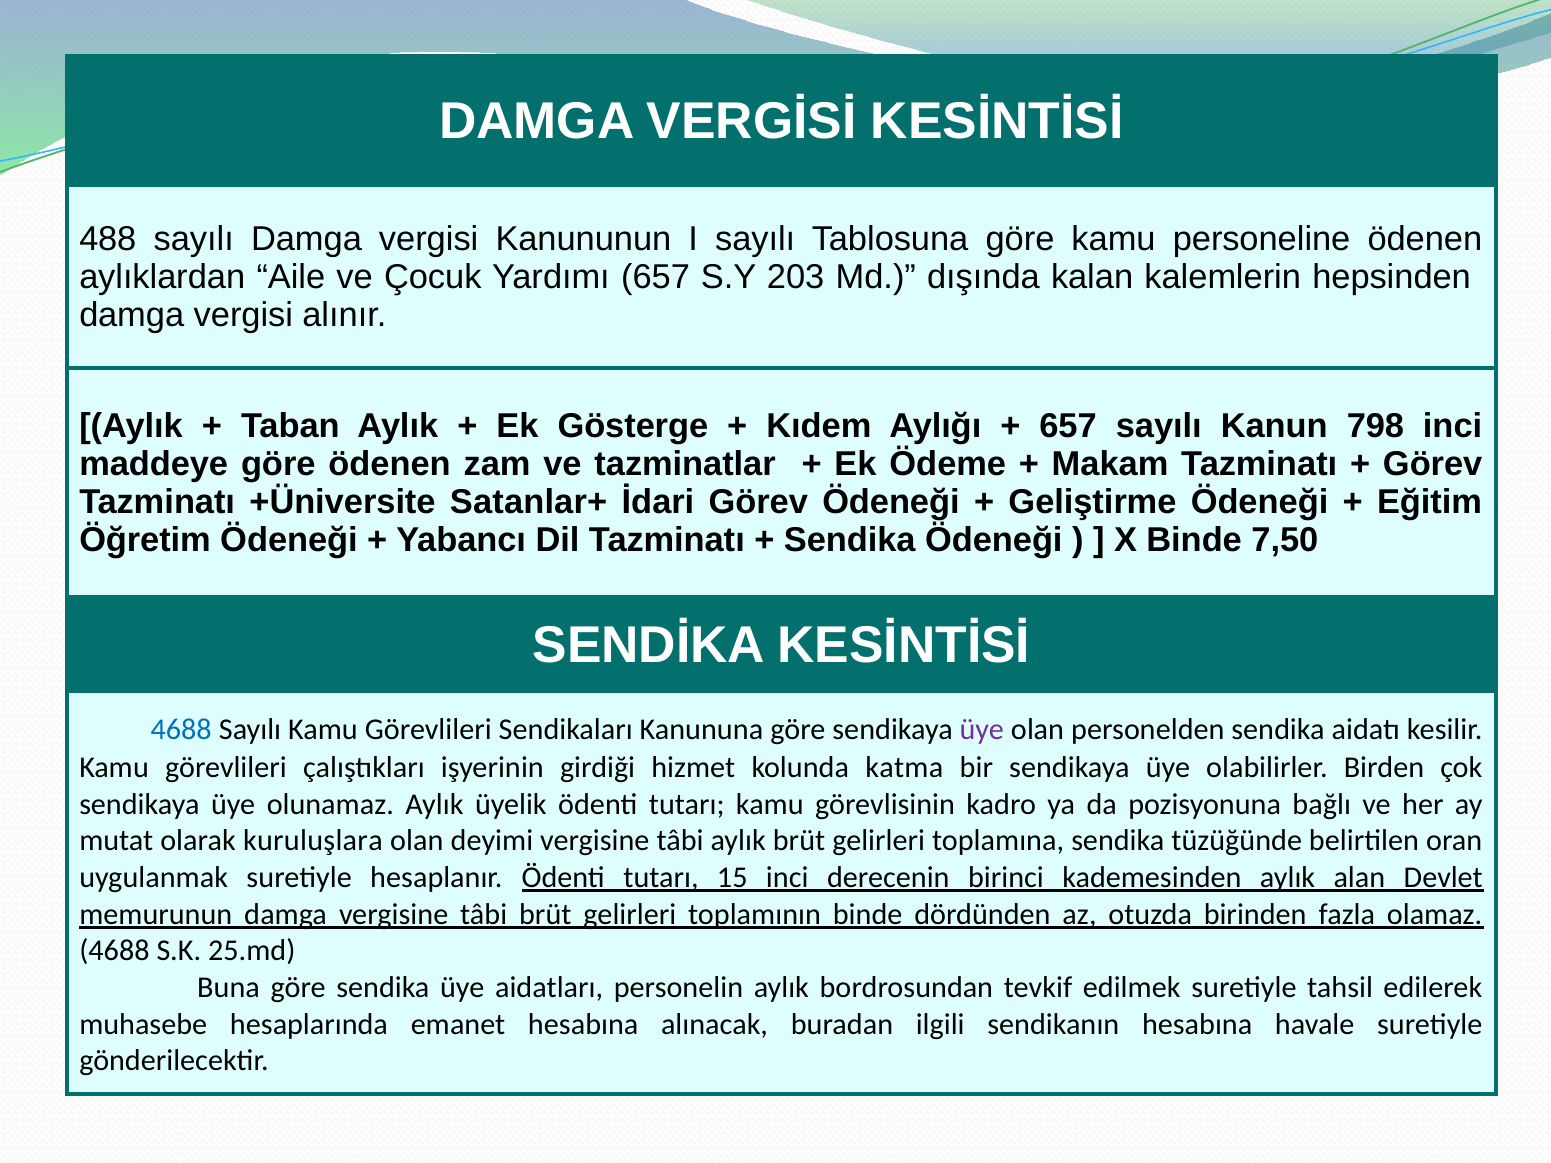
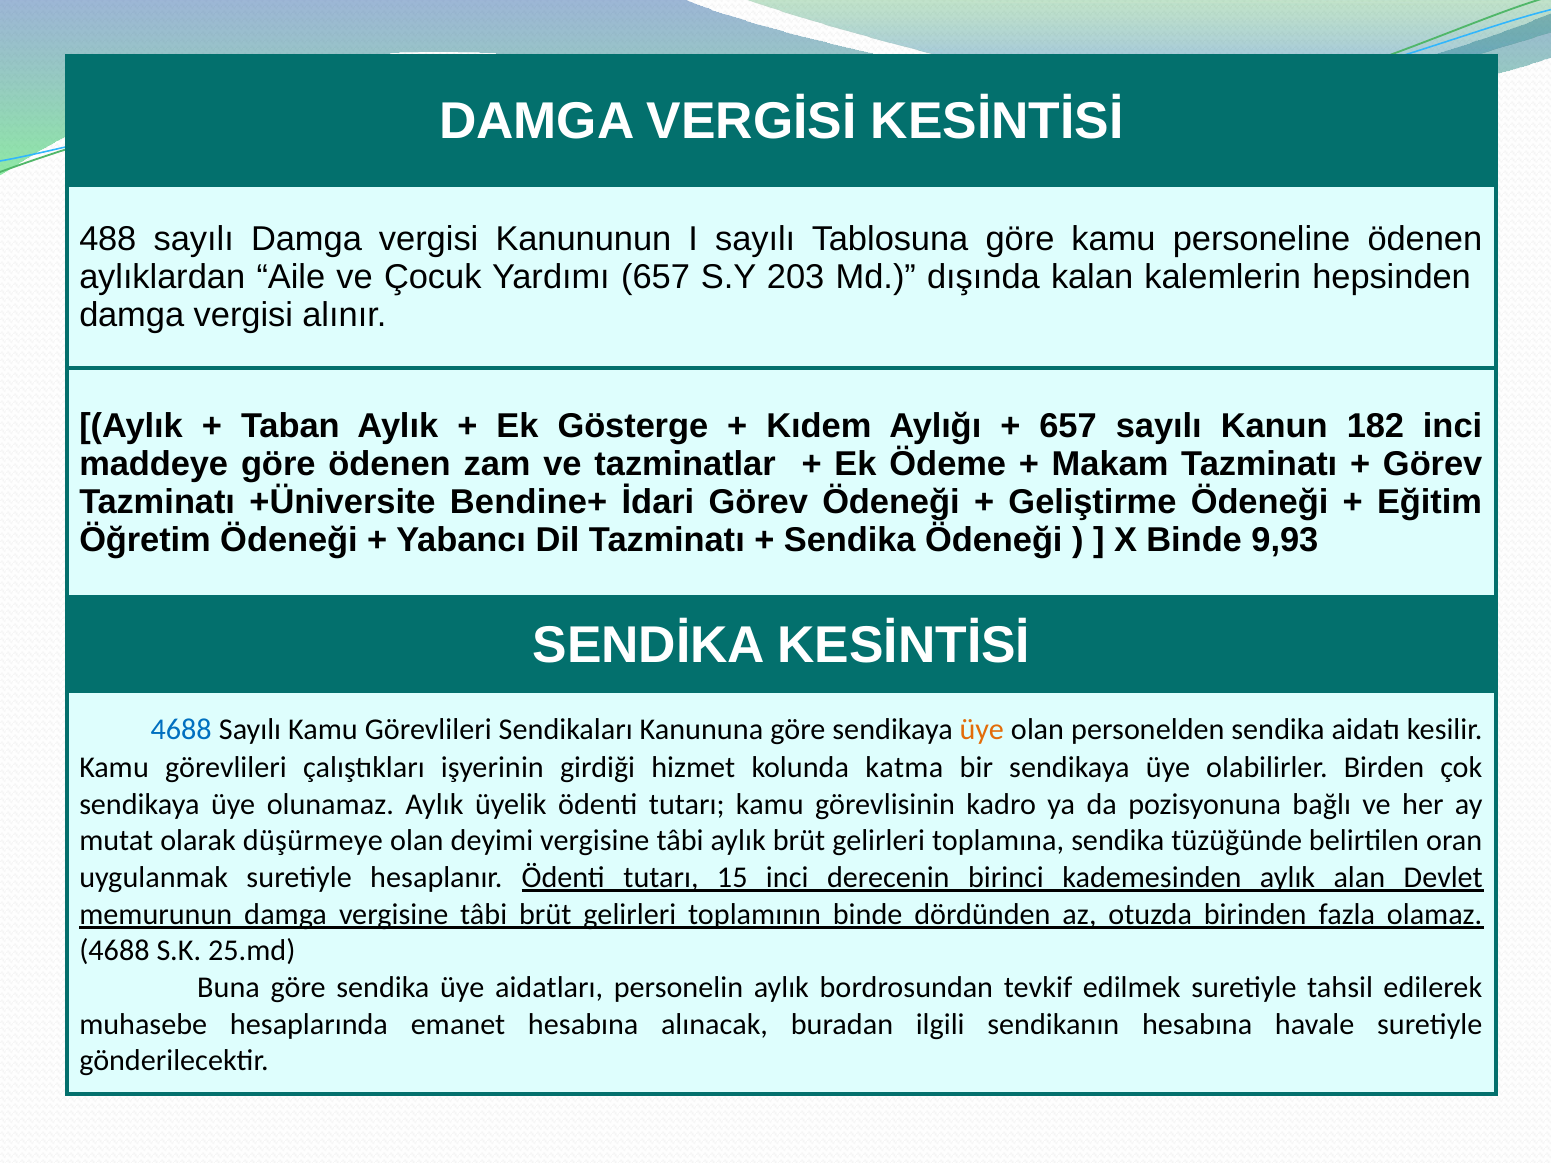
798: 798 -> 182
Satanlar+: Satanlar+ -> Bendine+
7,50: 7,50 -> 9,93
üye at (982, 730) colour: purple -> orange
kuruluşlara: kuruluşlara -> düşürmeye
